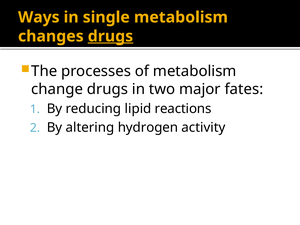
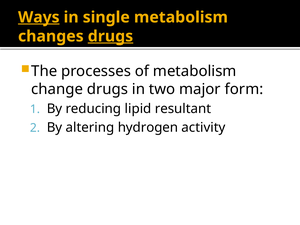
Ways underline: none -> present
fates: fates -> form
reactions: reactions -> resultant
